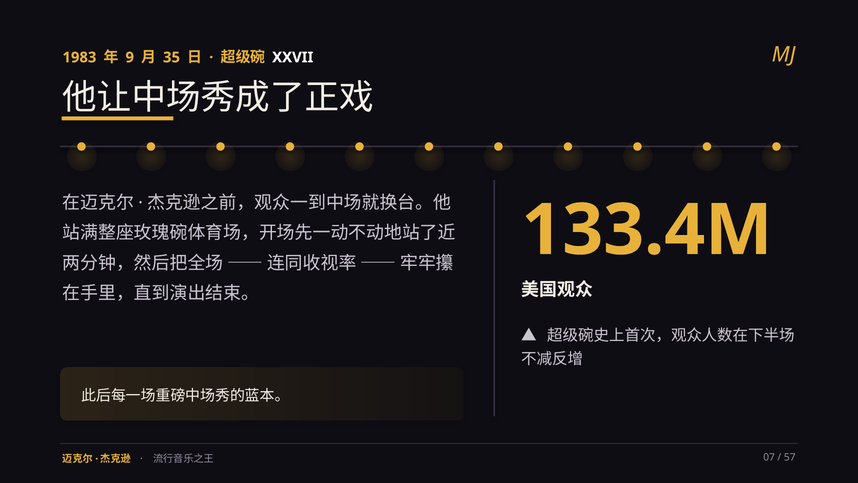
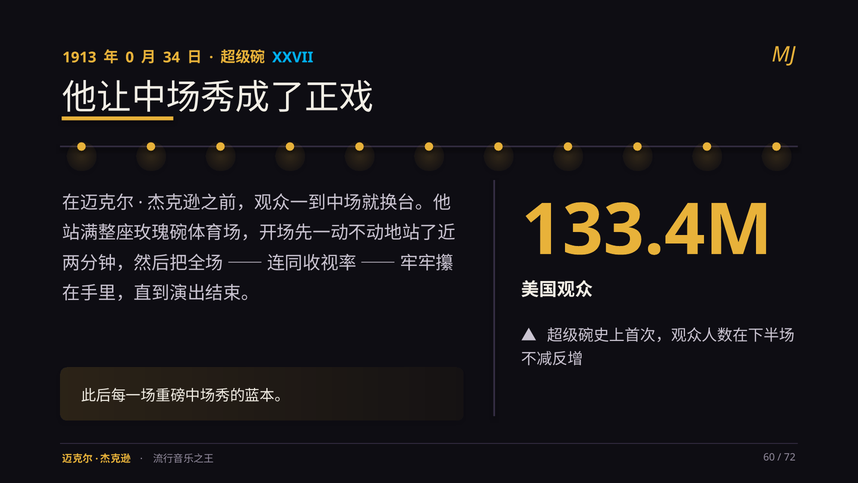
1983: 1983 -> 1913
9: 9 -> 0
35: 35 -> 34
XXVII colour: white -> light blue
07: 07 -> 60
57: 57 -> 72
